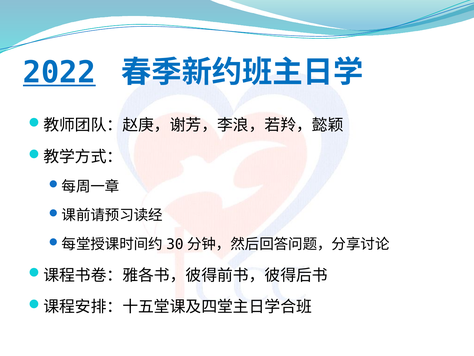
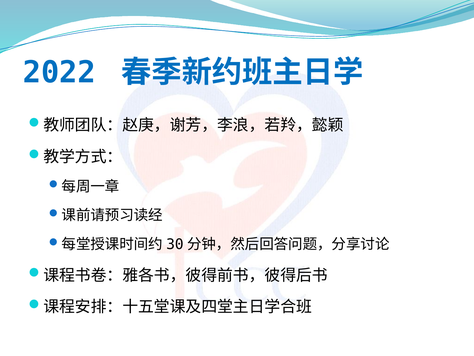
2022 underline: present -> none
